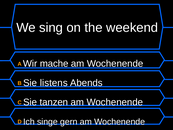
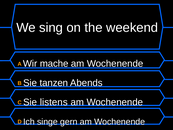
listens: listens -> tanzen
tanzen: tanzen -> listens
